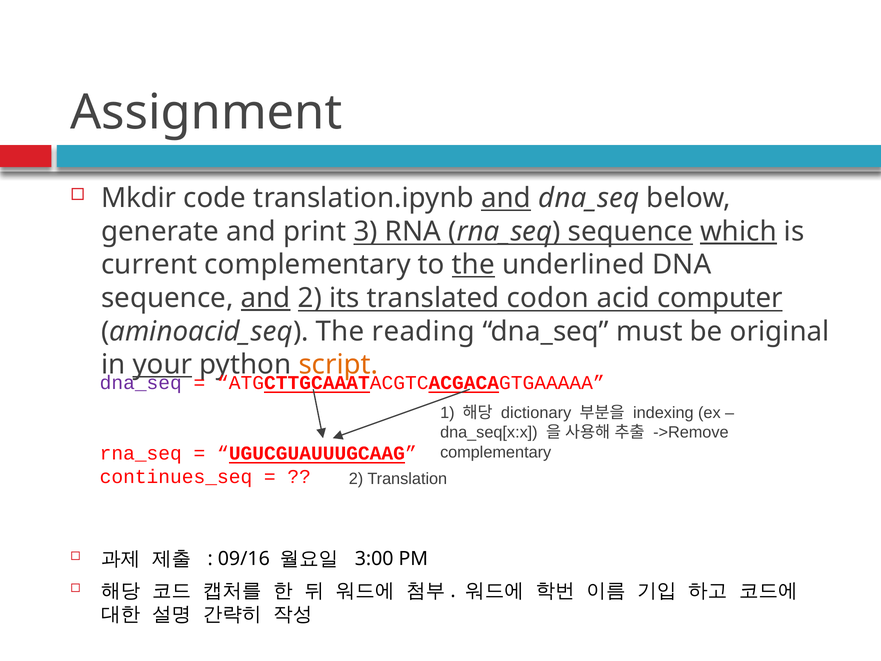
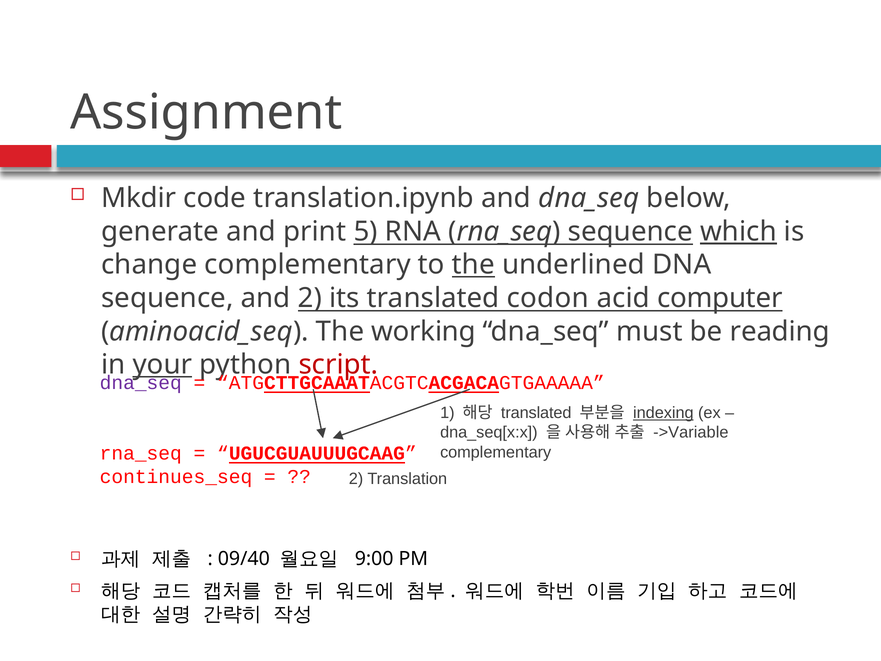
and at (506, 198) underline: present -> none
3: 3 -> 5
current: current -> change
and at (266, 298) underline: present -> none
reading: reading -> working
original: original -> reading
script colour: orange -> red
dictionary at (536, 413): dictionary -> translated
indexing underline: none -> present
->Remove: ->Remove -> ->Variable
09/16: 09/16 -> 09/40
3:00: 3:00 -> 9:00
